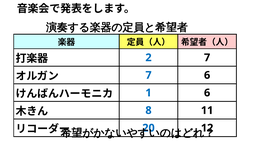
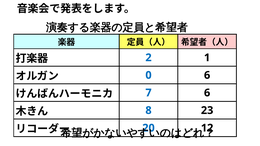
2 7: 7 -> 1
7 at (149, 75): 7 -> 0
1: 1 -> 7
11: 11 -> 23
